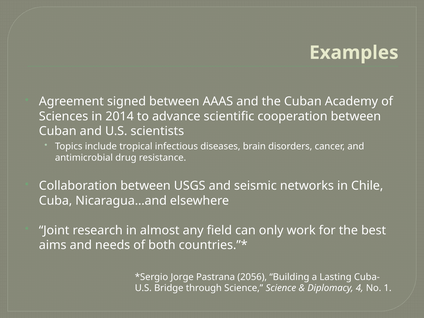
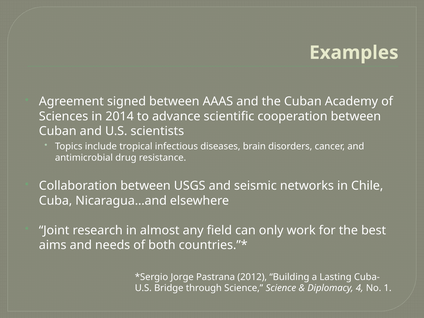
2056: 2056 -> 2012
